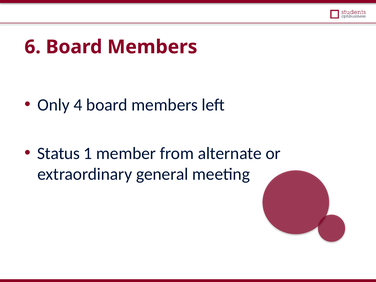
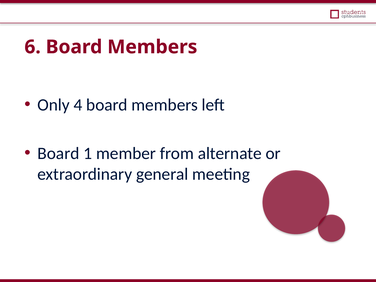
Status at (59, 153): Status -> Board
